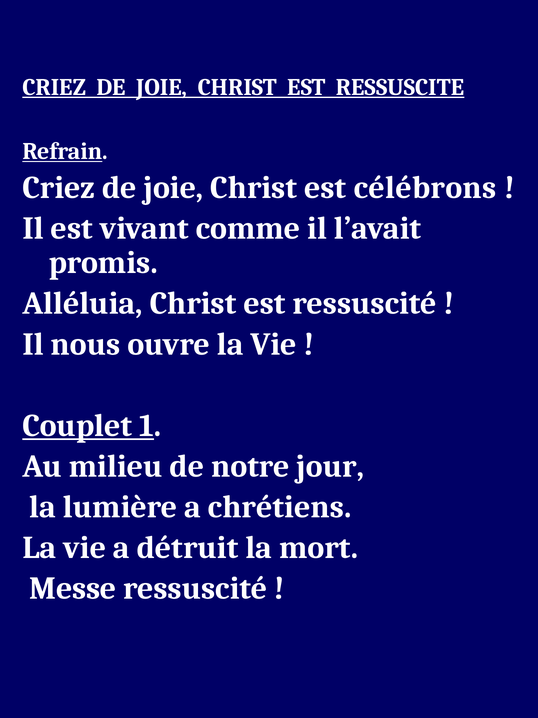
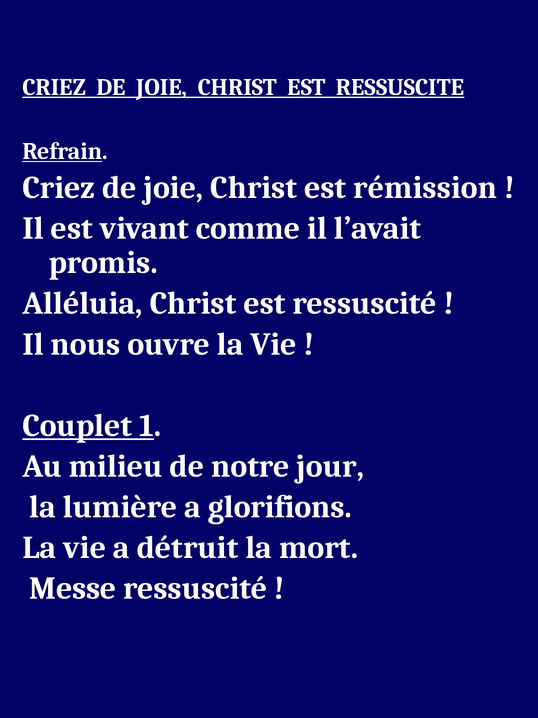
célébrons: célébrons -> rémission
chrétiens: chrétiens -> glorifions
